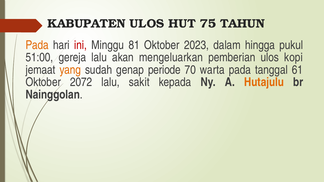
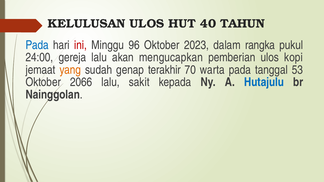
KABUPATEN: KABUPATEN -> KELULUSAN
75: 75 -> 40
Pada at (37, 45) colour: orange -> blue
81: 81 -> 96
hingga: hingga -> rangka
51:00: 51:00 -> 24:00
mengeluarkan: mengeluarkan -> mengucapkan
periode: periode -> terakhir
61: 61 -> 53
2072: 2072 -> 2066
Hutajulu colour: orange -> blue
